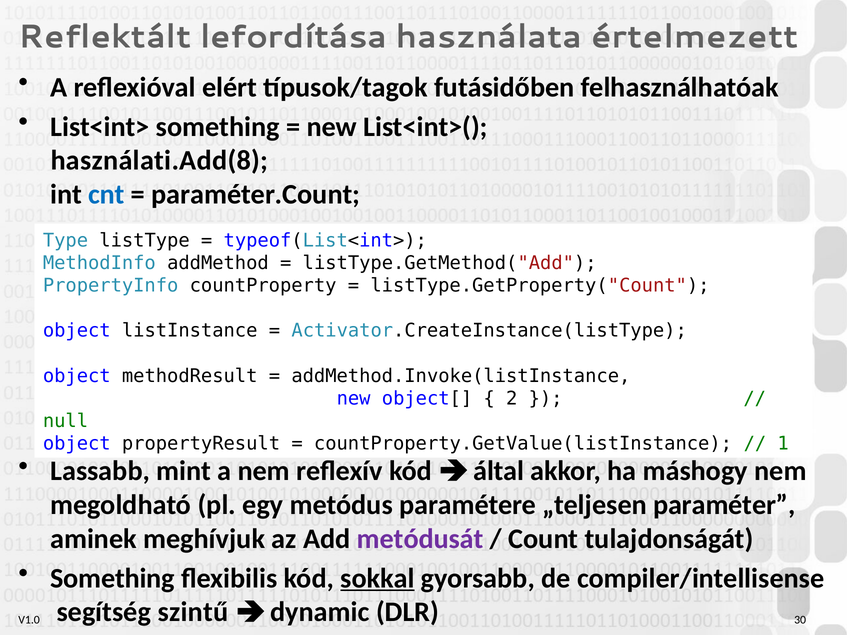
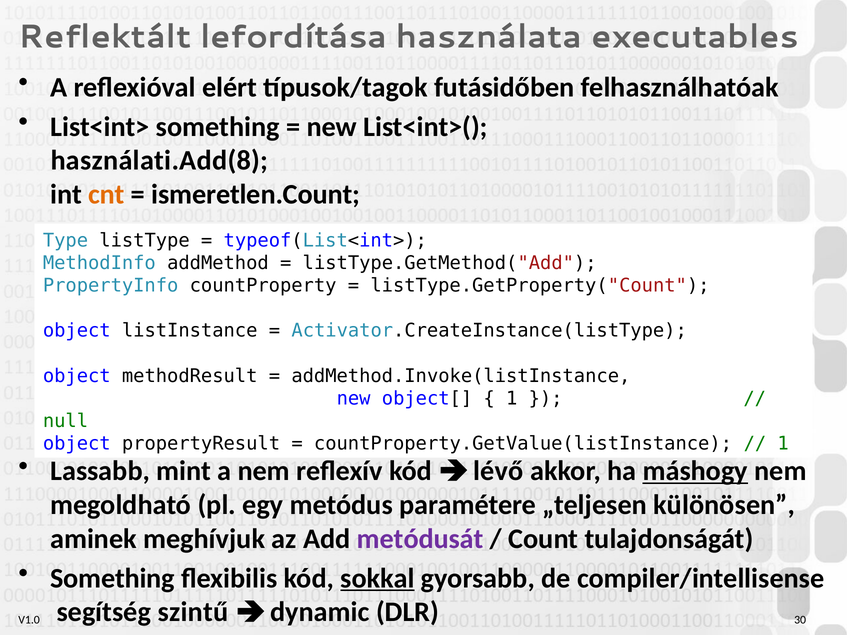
értelmezett: értelmezett -> executables
cnt colour: blue -> orange
paraméter.Count: paraméter.Count -> ismeretlen.Count
2 at (512, 399): 2 -> 1
által: által -> lévő
máshogy underline: none -> present
paraméter: paraméter -> különösen
